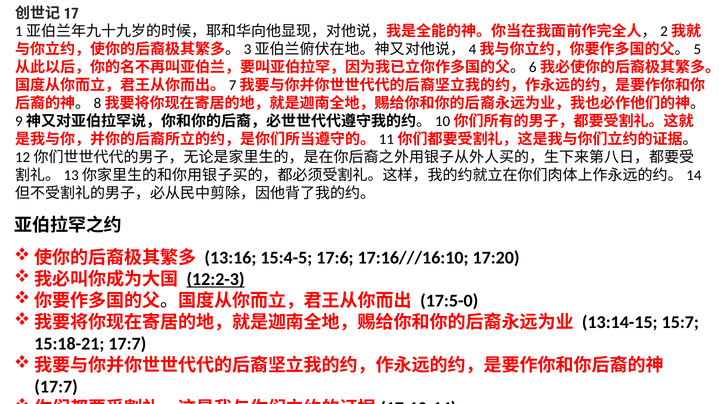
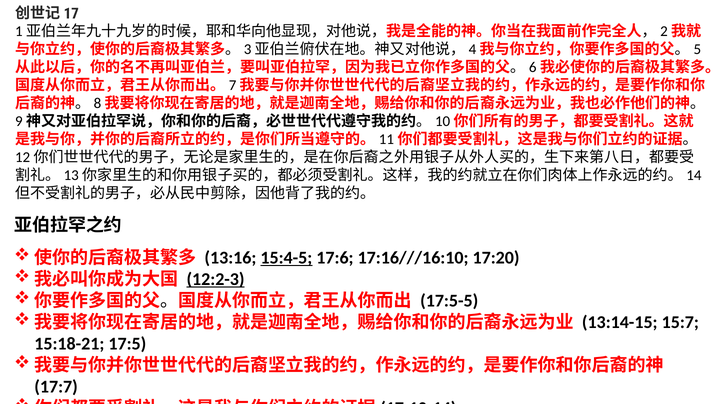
15:4-5 underline: none -> present
17:5-0: 17:5-0 -> 17:5-5
15:18-21 17:7: 17:7 -> 17:5
